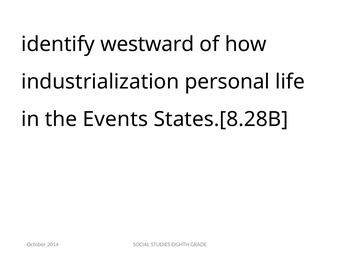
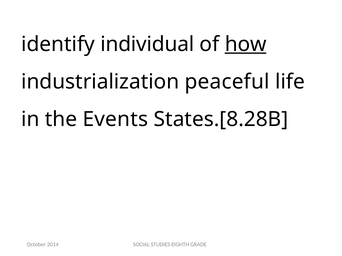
westward: westward -> individual
how underline: none -> present
personal: personal -> peaceful
